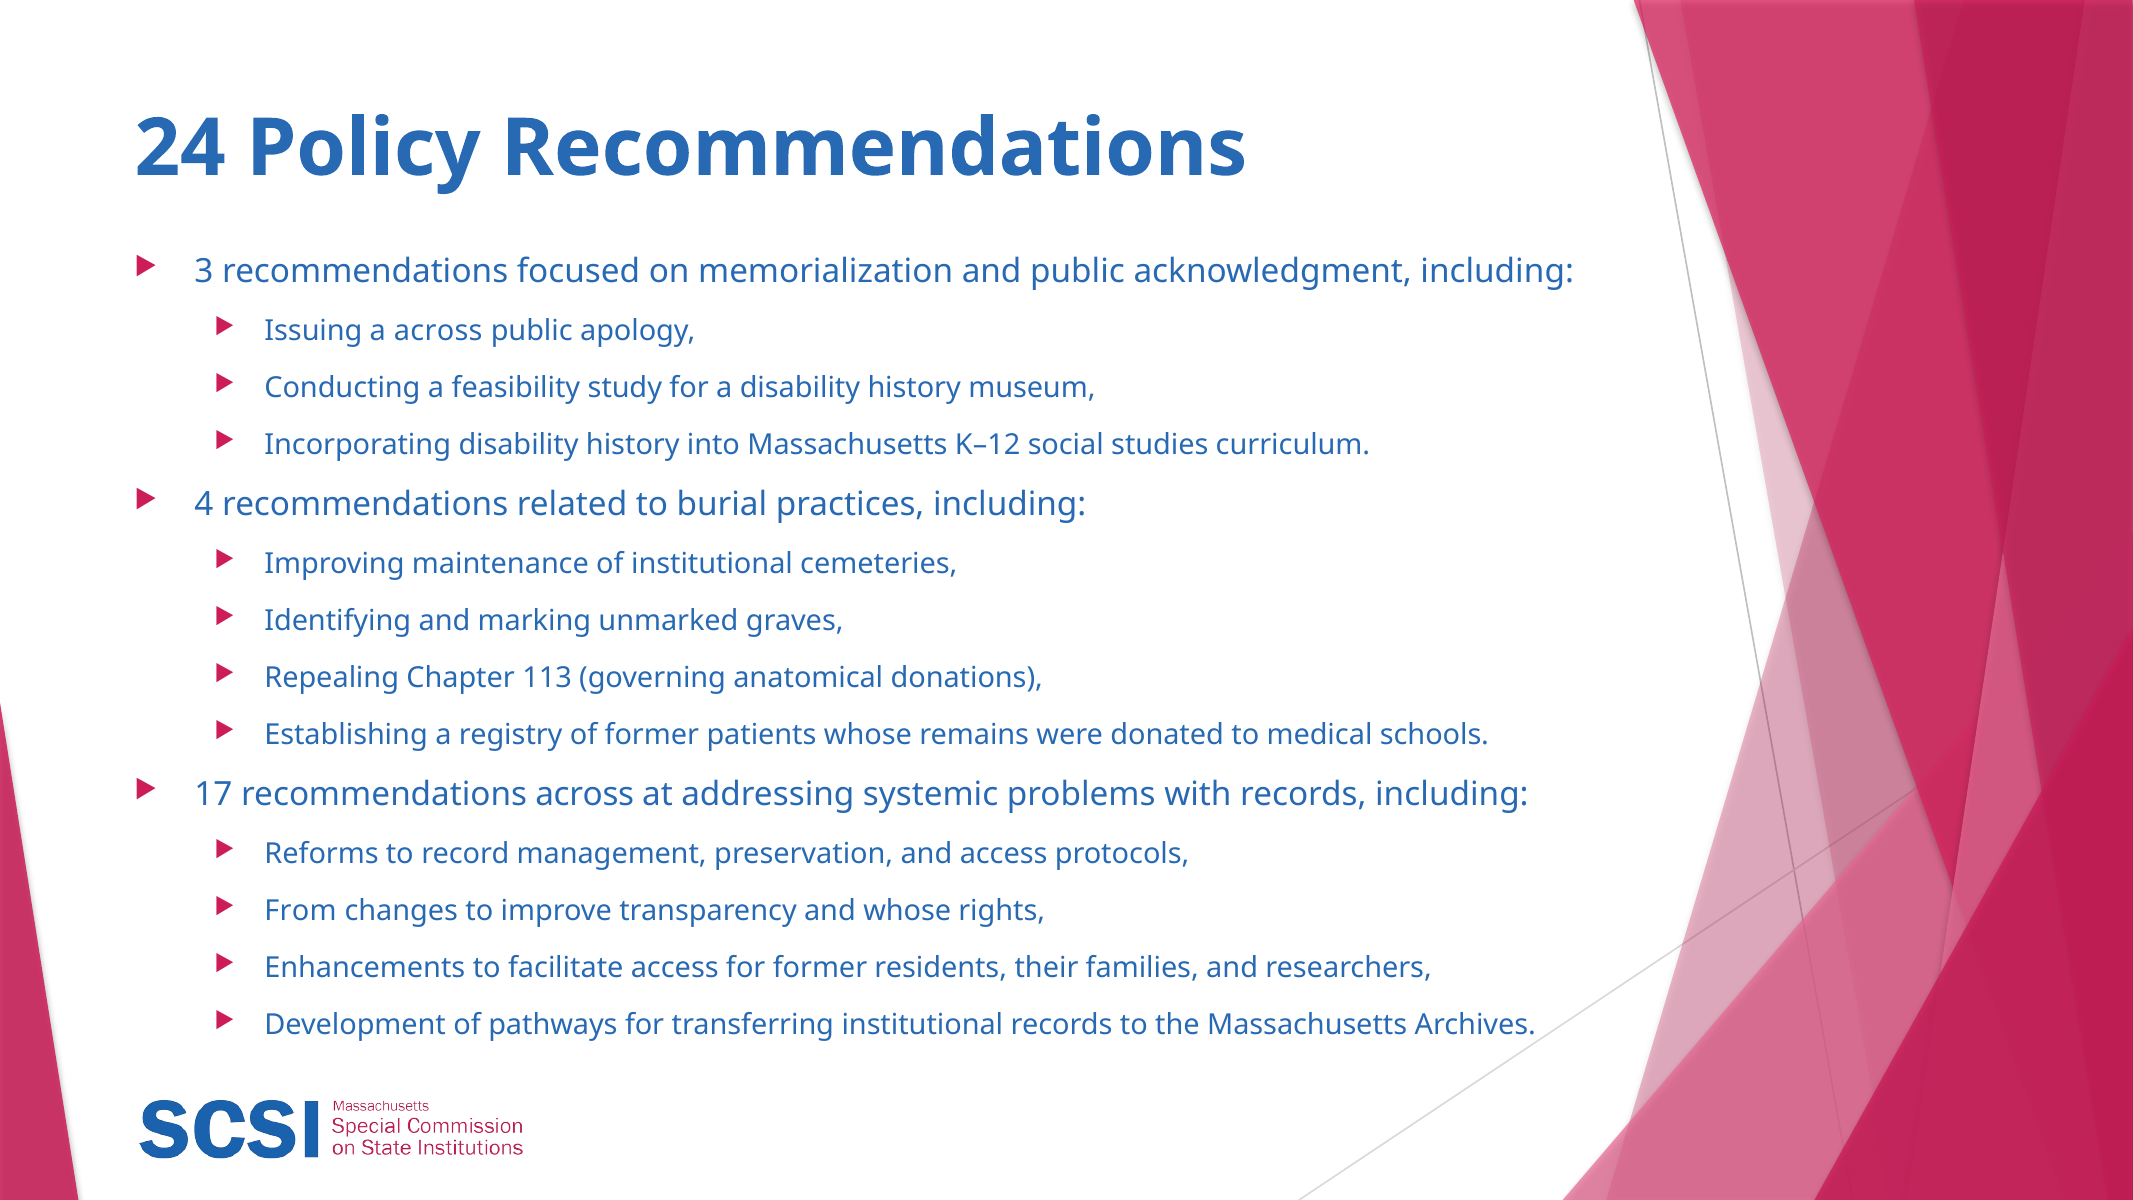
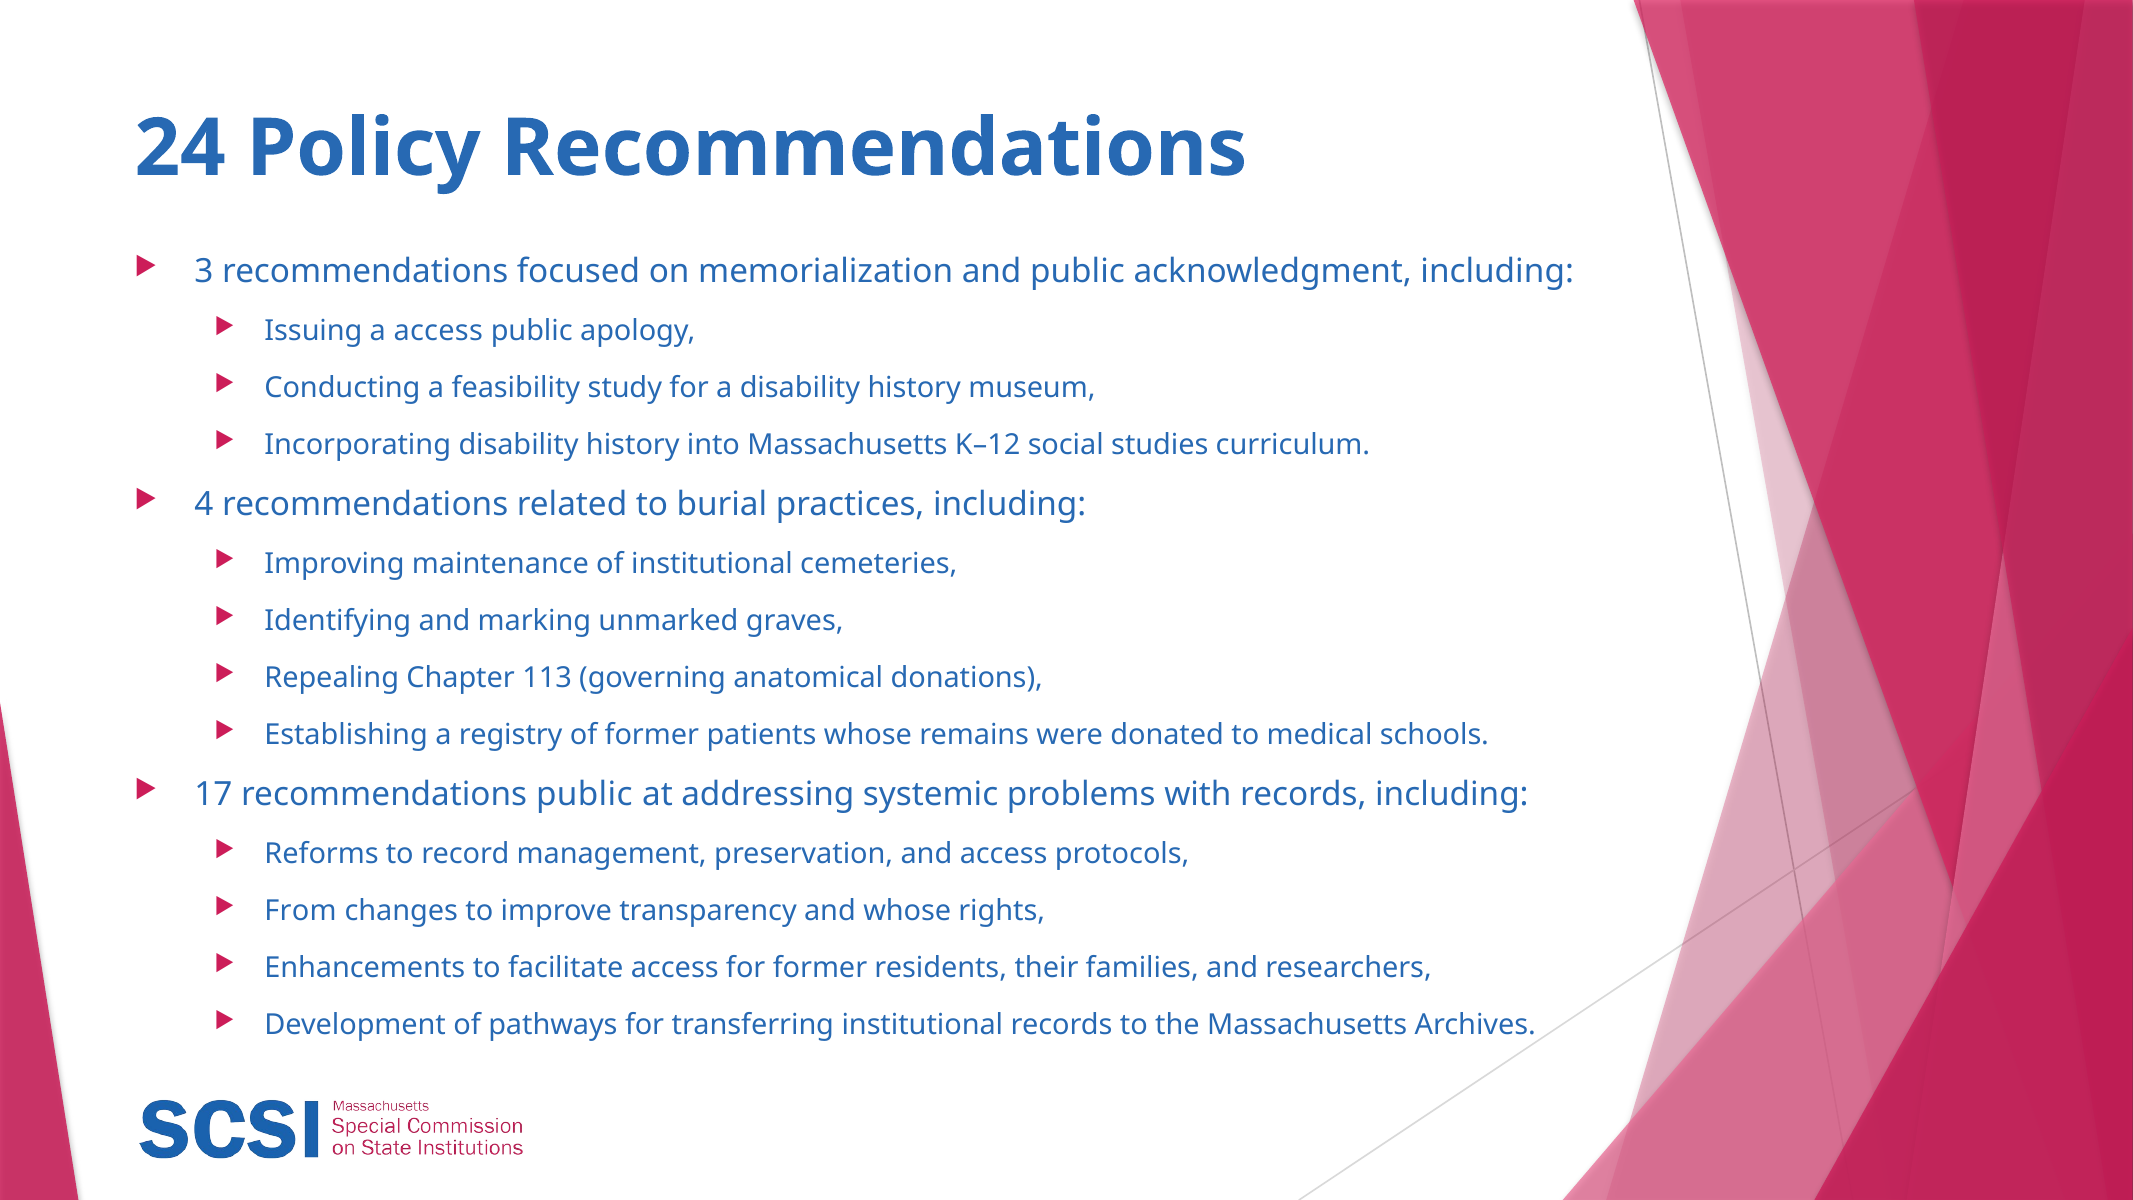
a across: across -> access
recommendations across: across -> public
